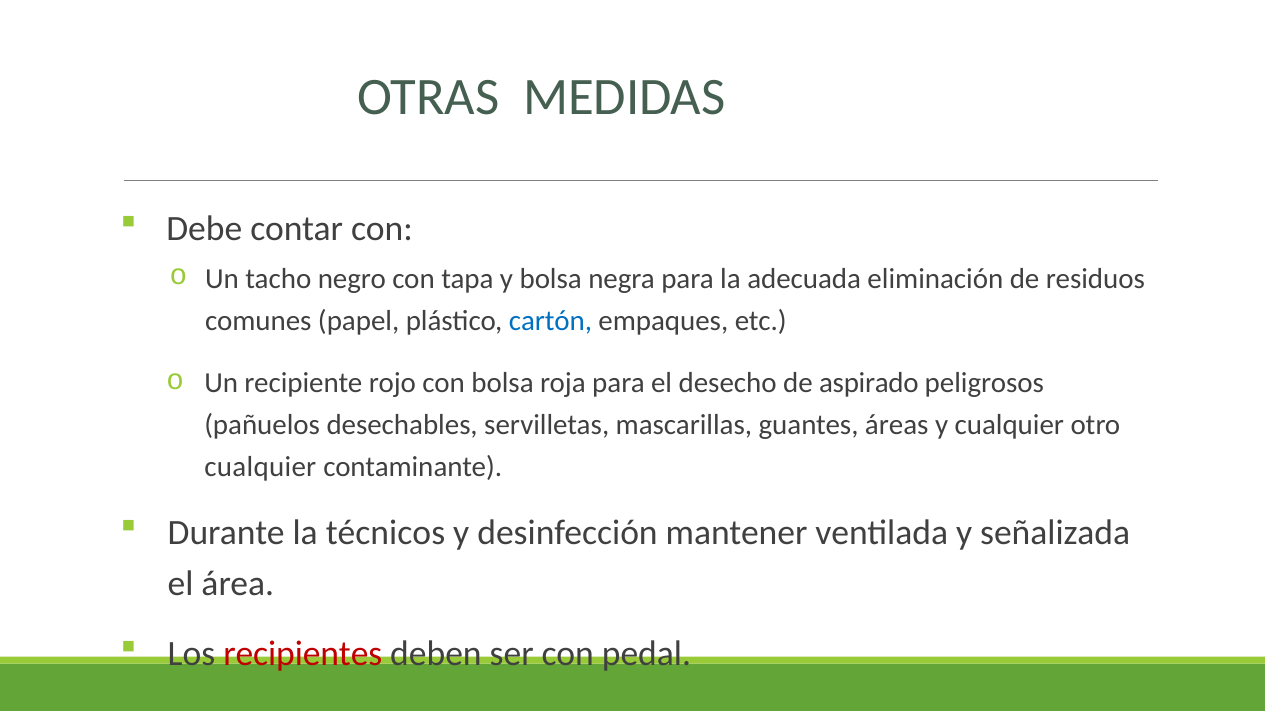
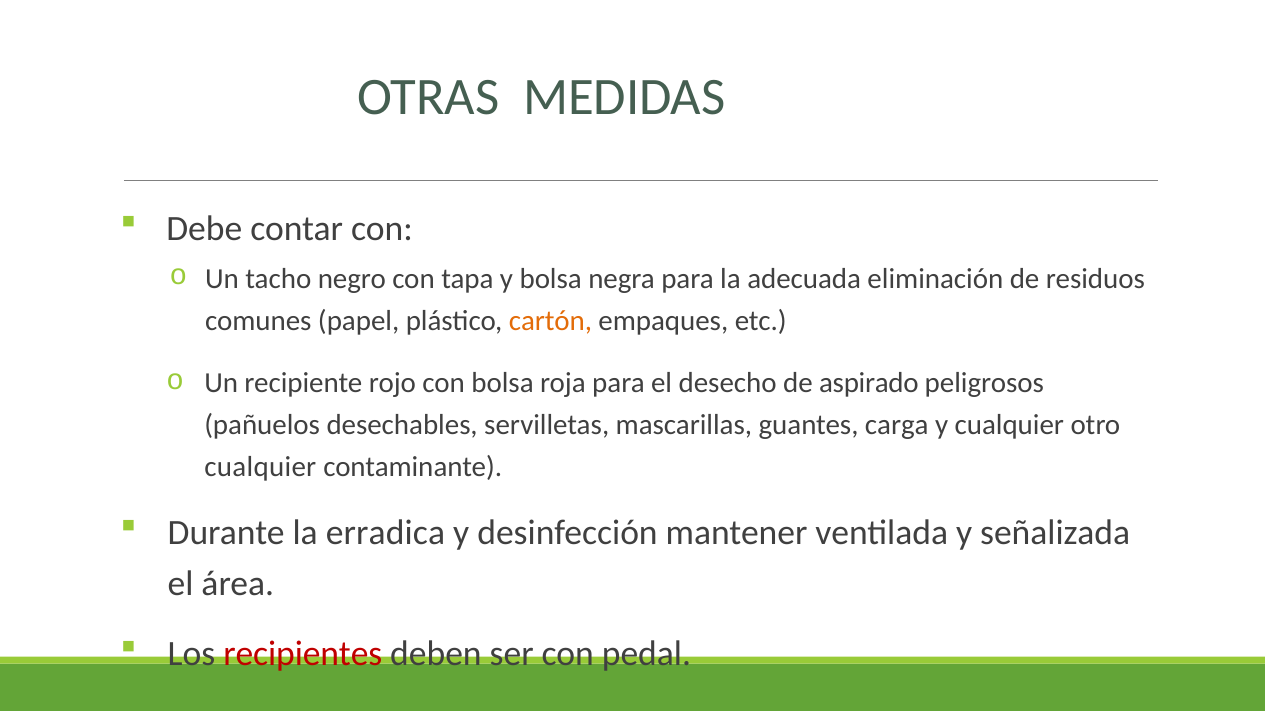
cartón colour: blue -> orange
áreas: áreas -> carga
técnicos: técnicos -> erradica
